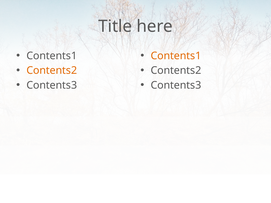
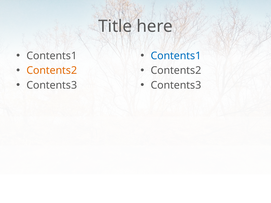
Contents1 at (176, 56) colour: orange -> blue
